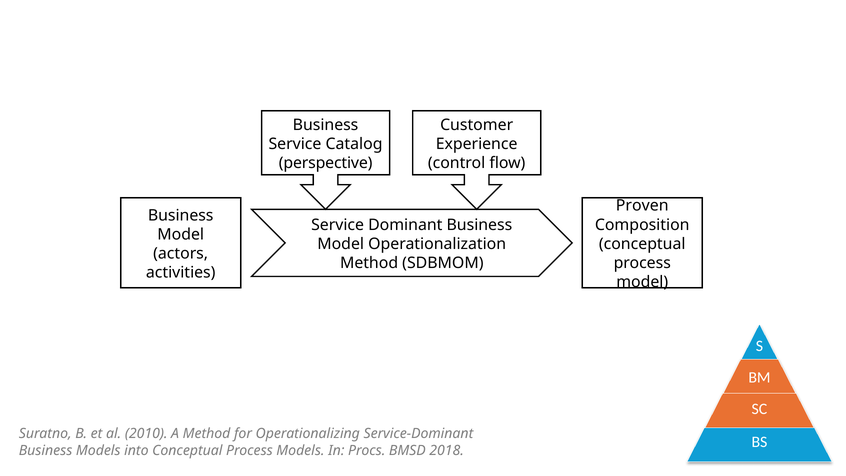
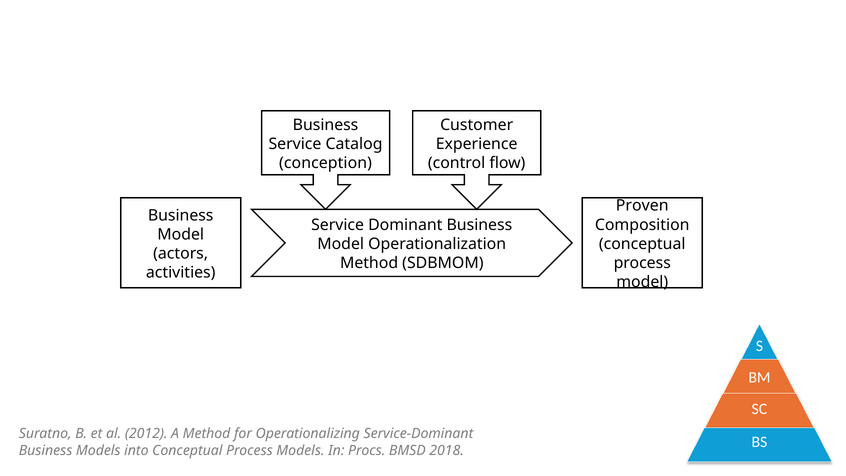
perspective: perspective -> conception
2010: 2010 -> 2012
